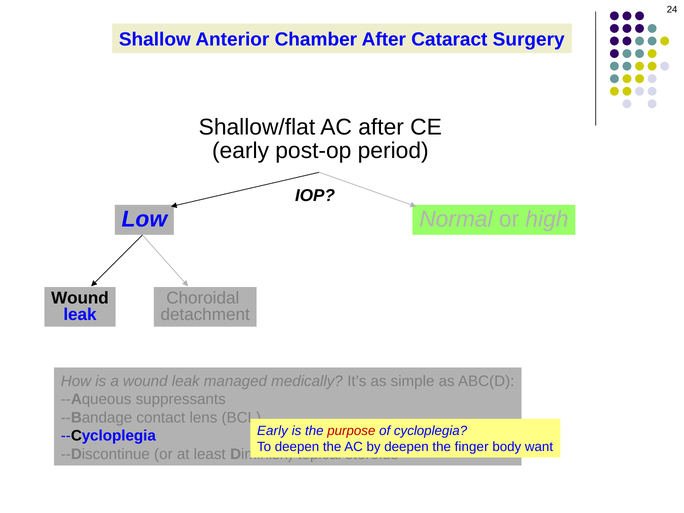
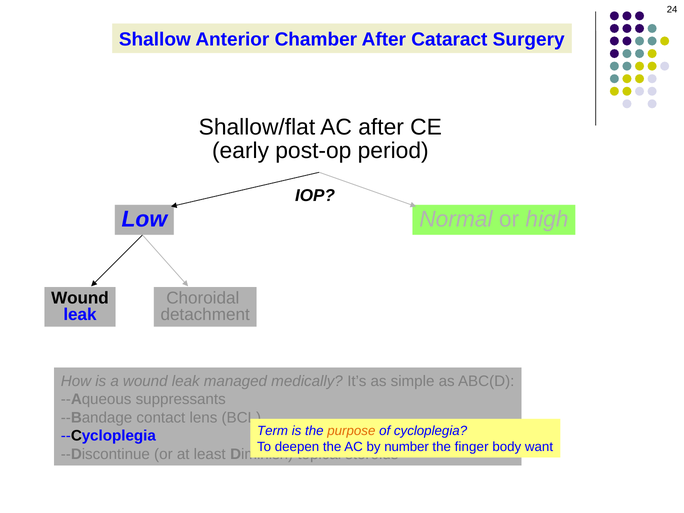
Early at (272, 431): Early -> Term
purpose colour: red -> orange
deepen at (407, 447): deepen -> number
